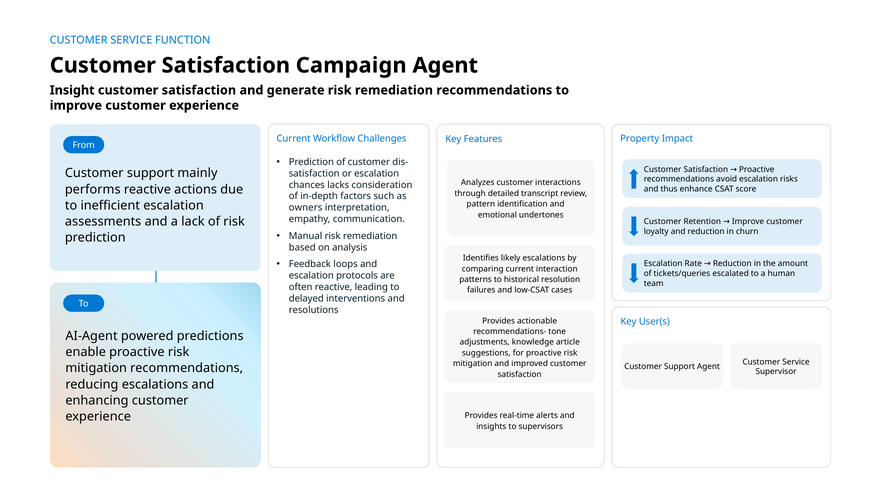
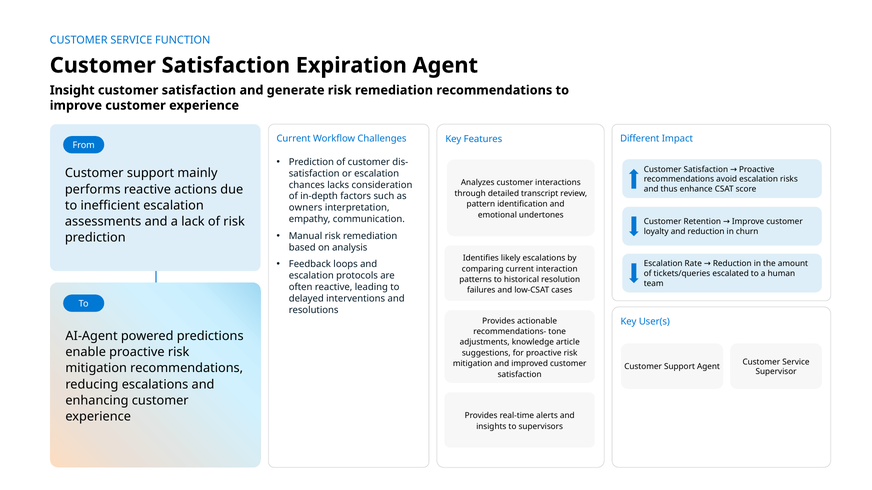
Campaign: Campaign -> Expiration
Property: Property -> Different
